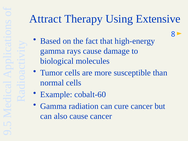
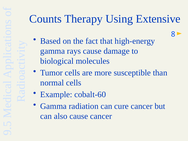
Attract: Attract -> Counts
